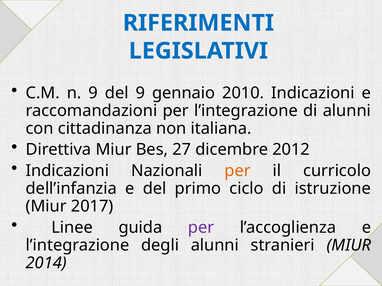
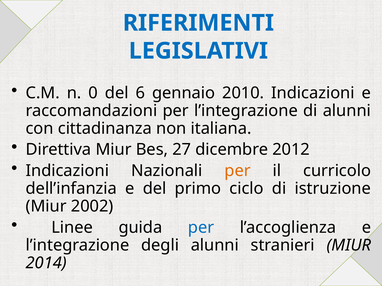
n 9: 9 -> 0
del 9: 9 -> 6
2017: 2017 -> 2002
per at (201, 228) colour: purple -> blue
